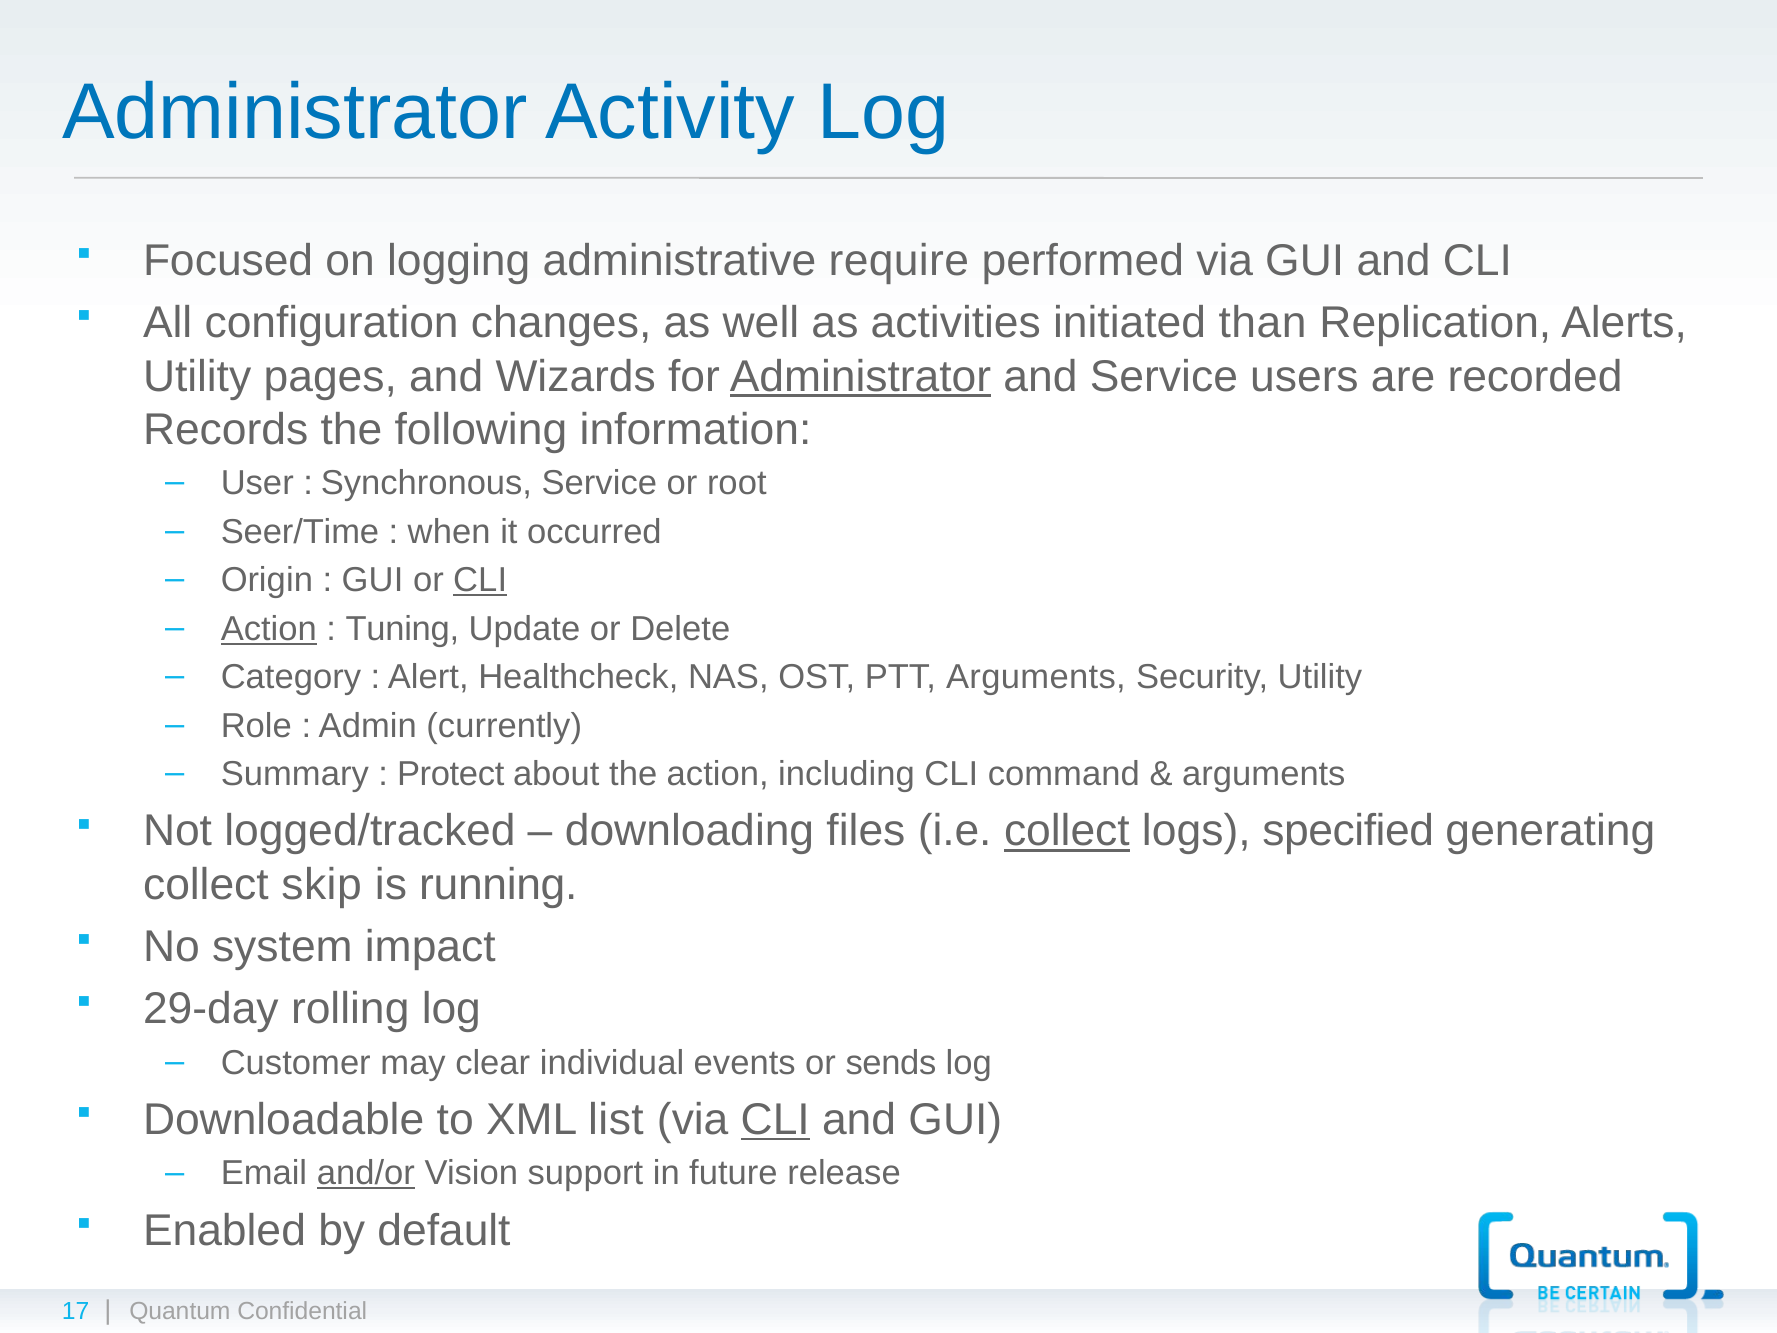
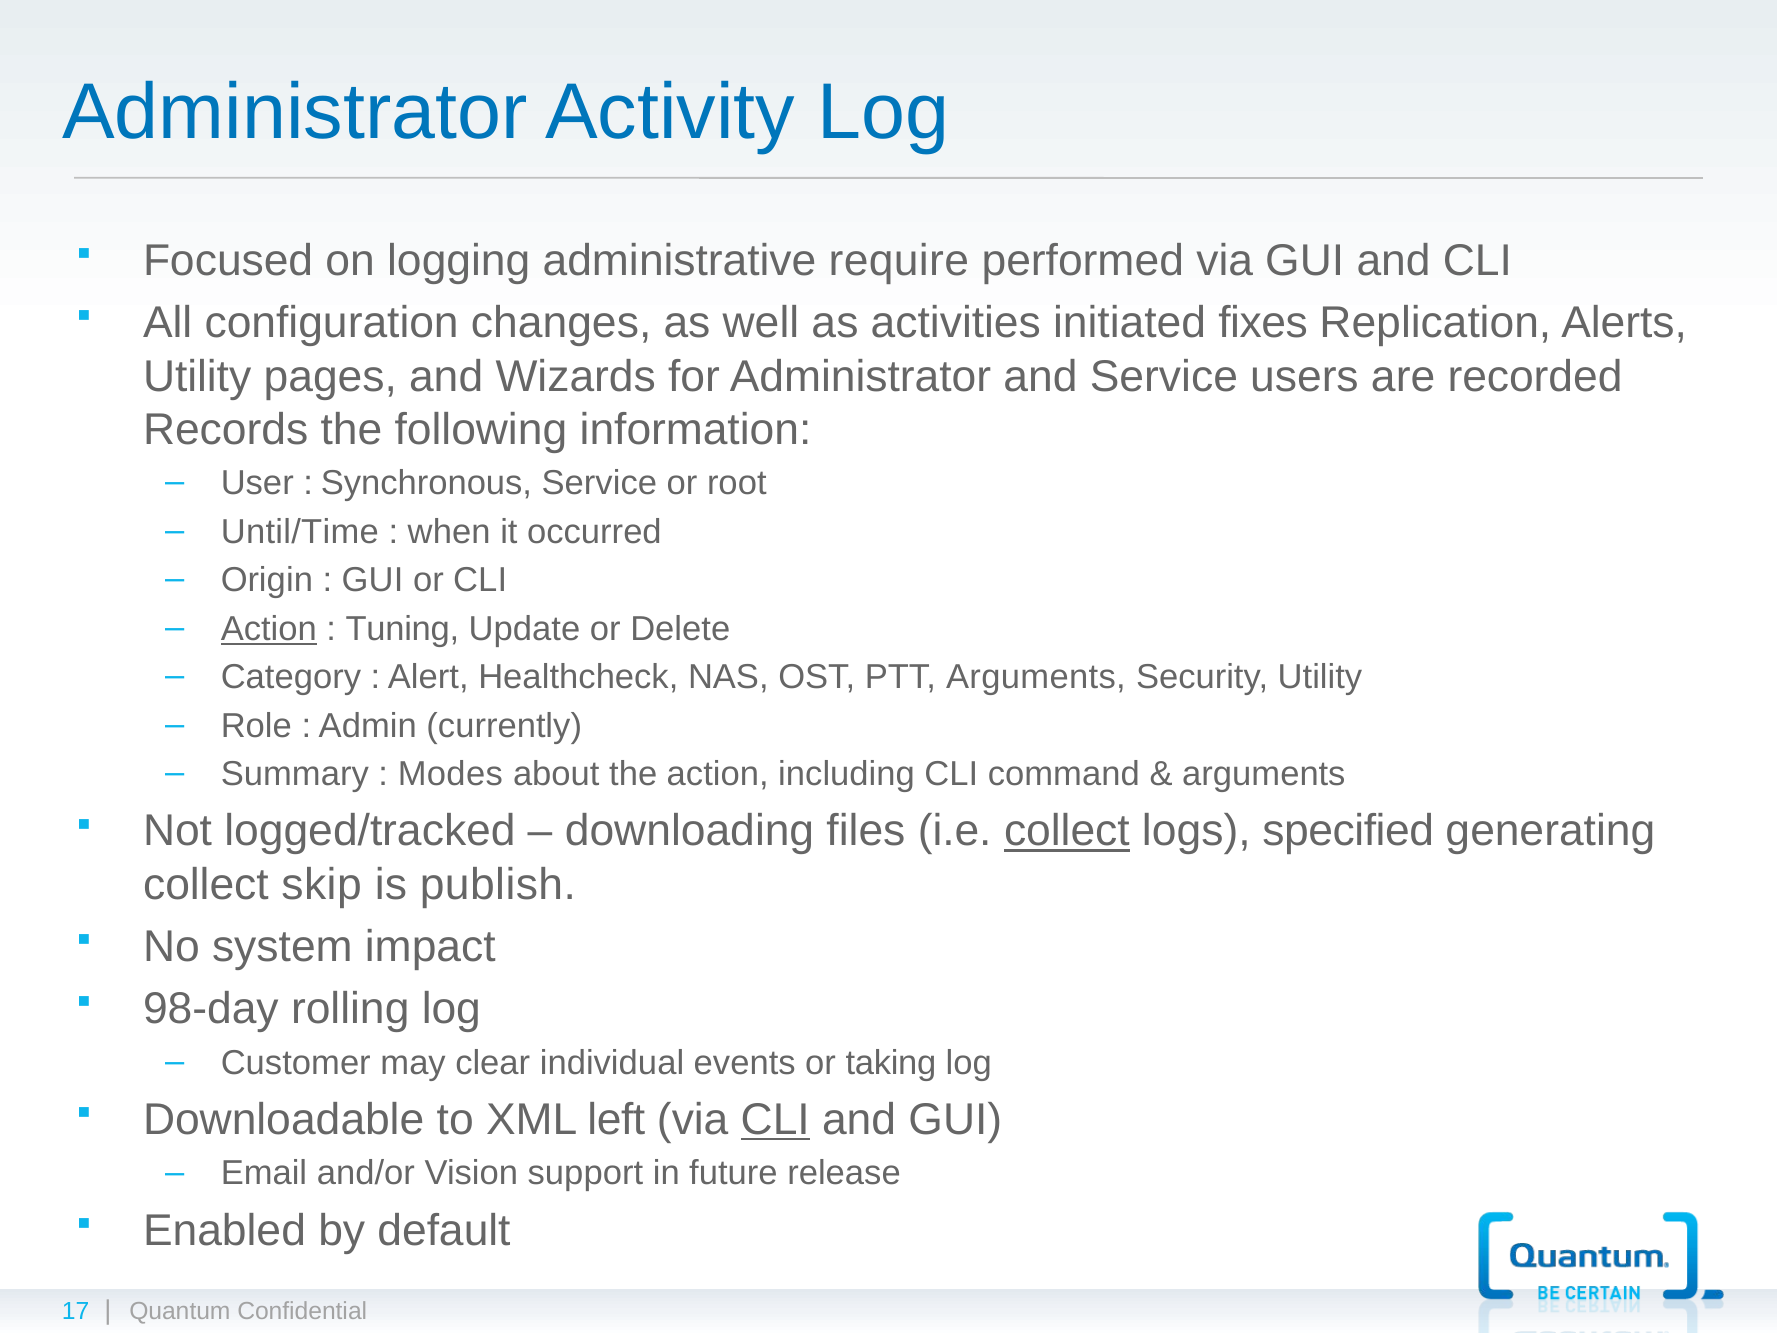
than: than -> fixes
Administrator at (861, 376) underline: present -> none
Seer/Time: Seer/Time -> Until/Time
CLI at (480, 580) underline: present -> none
Protect: Protect -> Modes
running: running -> publish
29-day: 29-day -> 98-day
sends: sends -> taking
list: list -> left
and/or underline: present -> none
